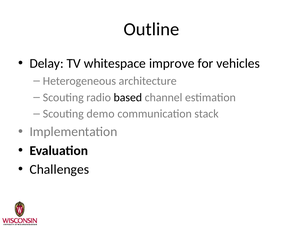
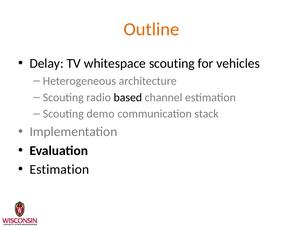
Outline colour: black -> orange
whitespace improve: improve -> scouting
Challenges at (59, 170): Challenges -> Estimation
